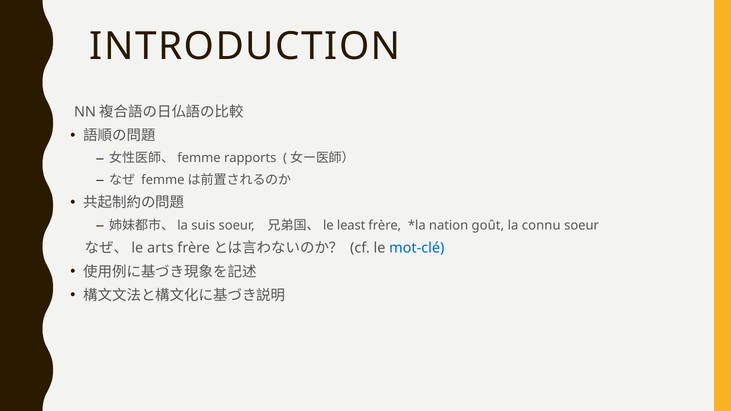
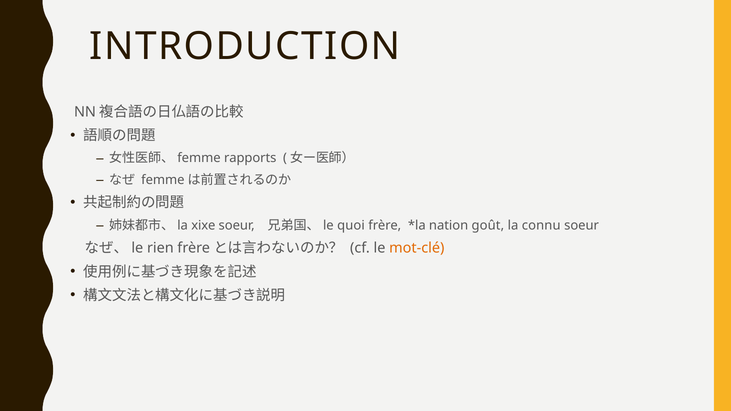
suis: suis -> xixe
least: least -> quoi
arts: arts -> rien
mot-clé colour: blue -> orange
